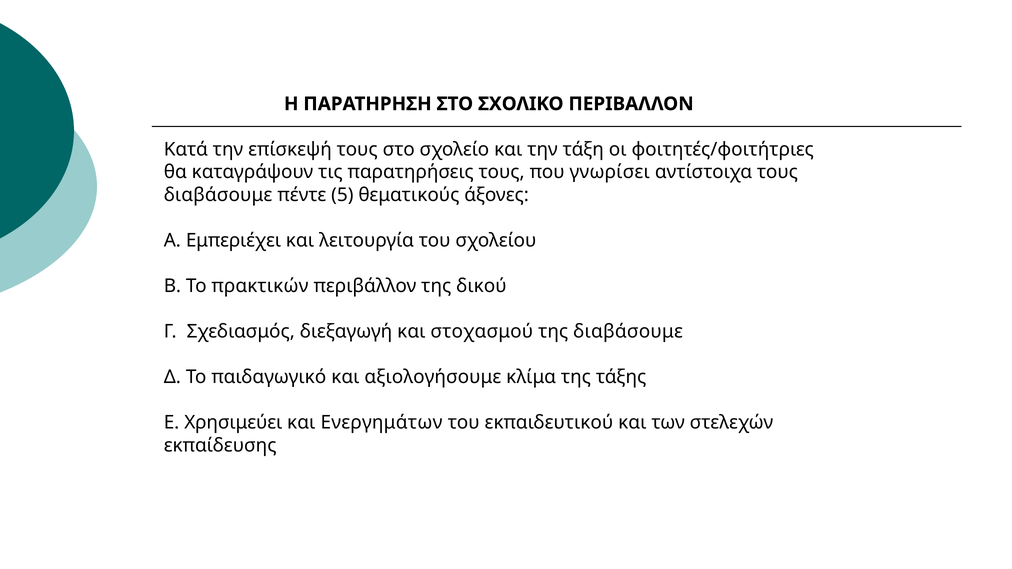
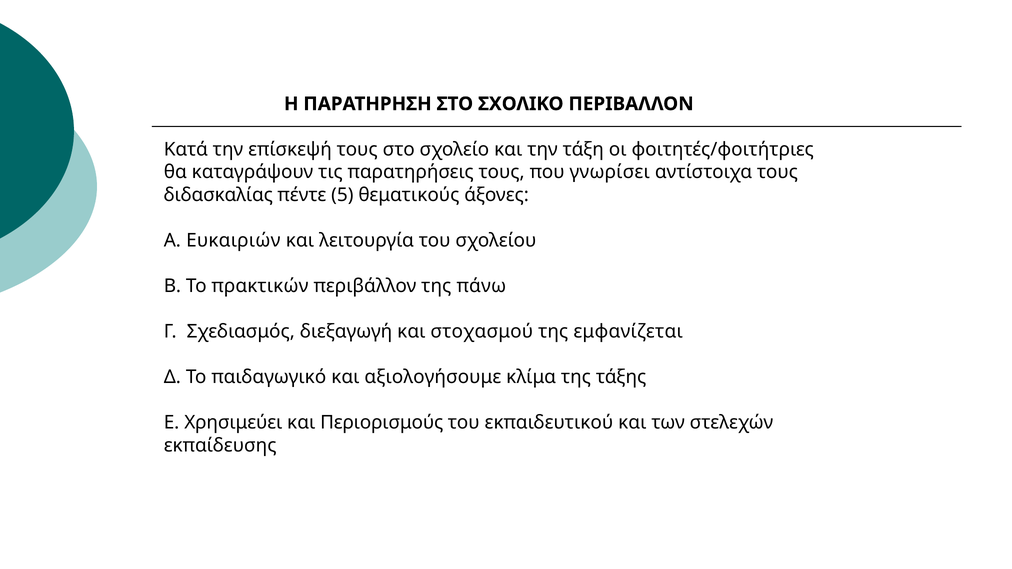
διαβάσουμε at (218, 195): διαβάσουμε -> διδασκαλίας
Εμπεριέχει: Εμπεριέχει -> Ευκαιριών
δικού: δικού -> πάνω
της διαβάσουμε: διαβάσουμε -> εμφανίζεται
Ενεργημάτων: Ενεργημάτων -> Περιορισμούς
